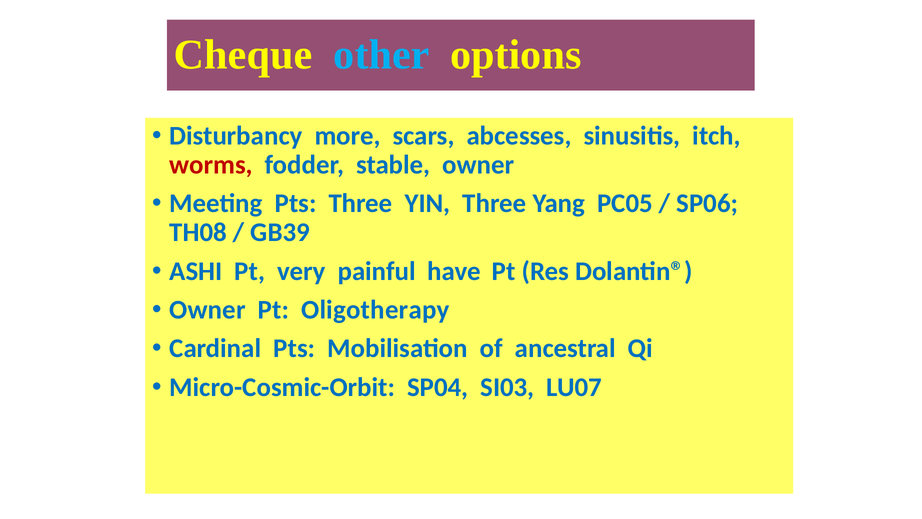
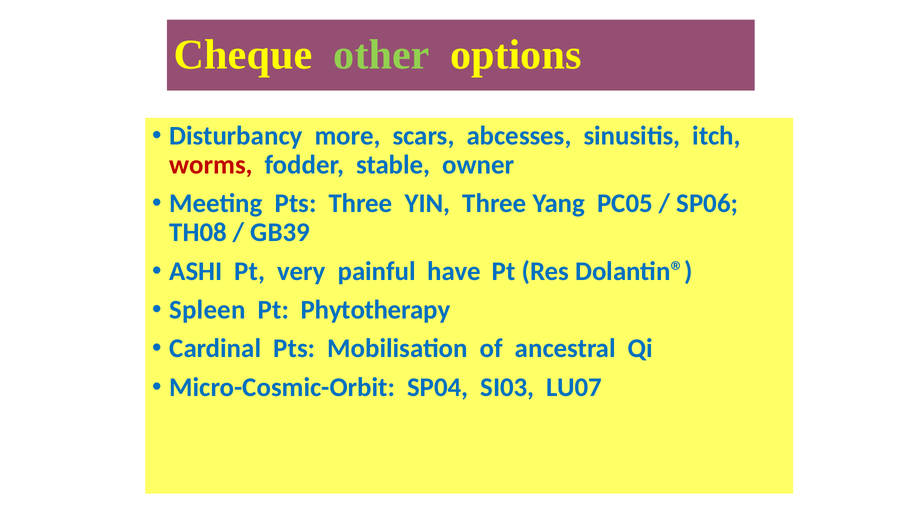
other colour: light blue -> light green
Owner at (207, 310): Owner -> Spleen
Oligotherapy: Oligotherapy -> Phytotherapy
